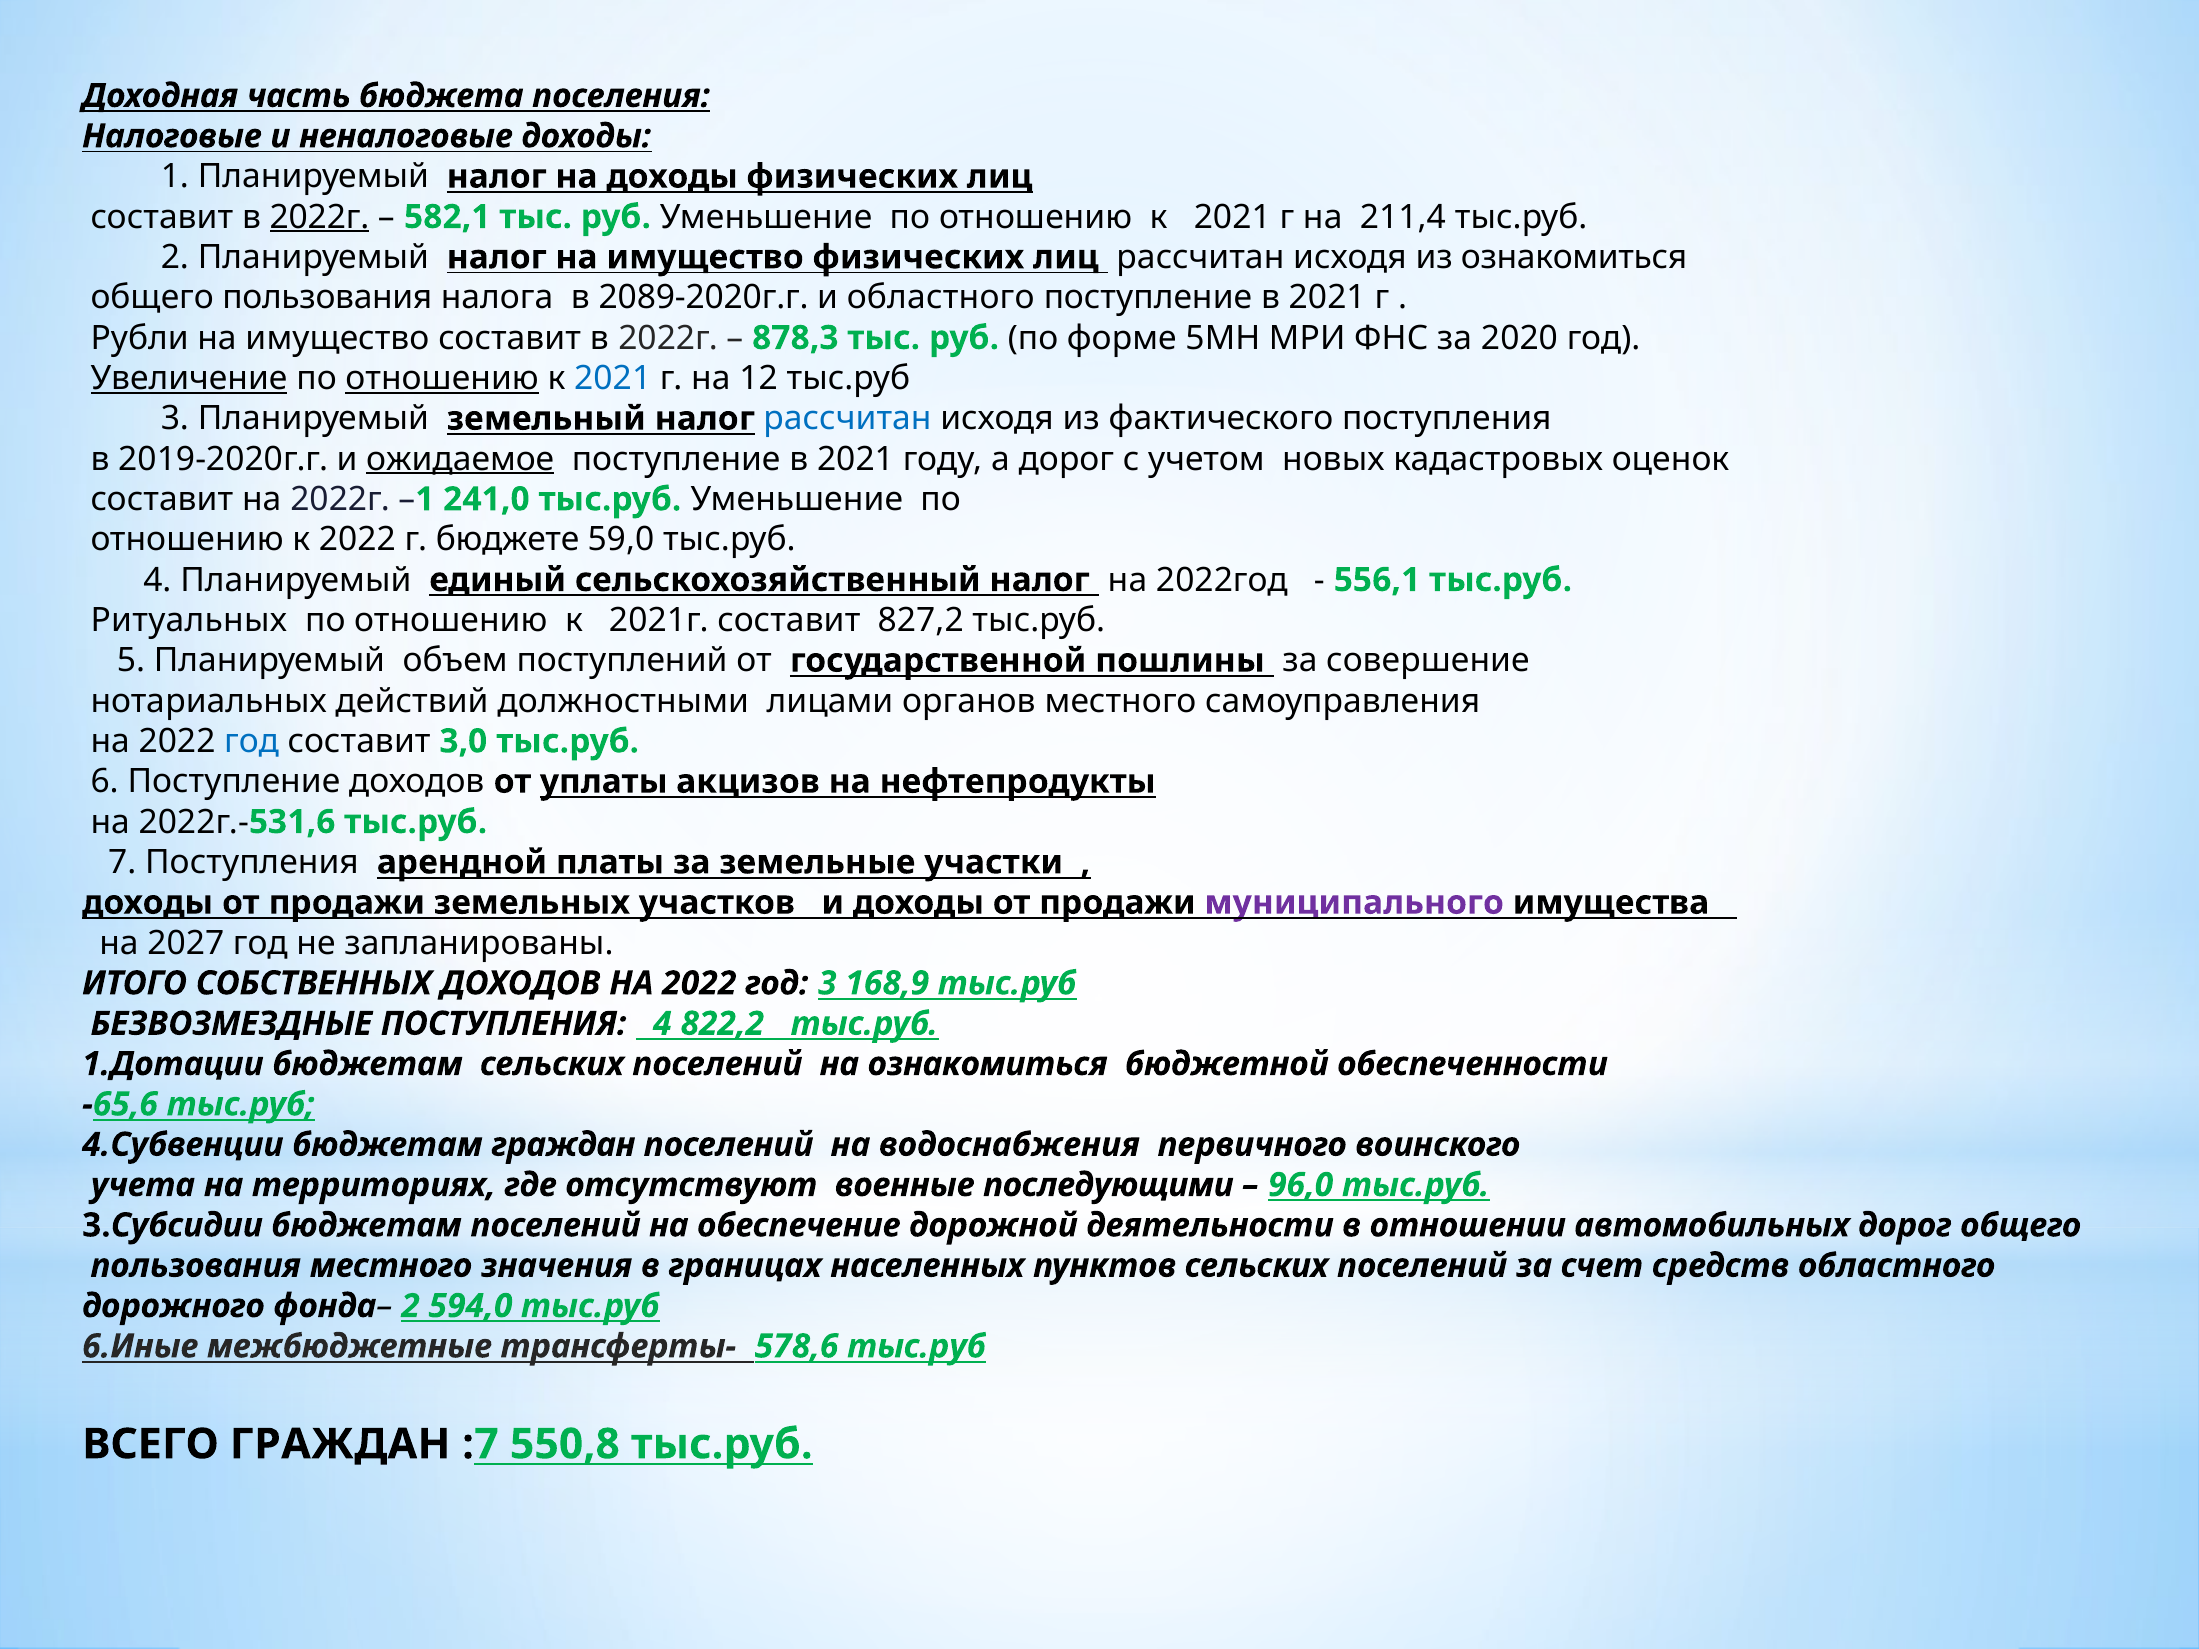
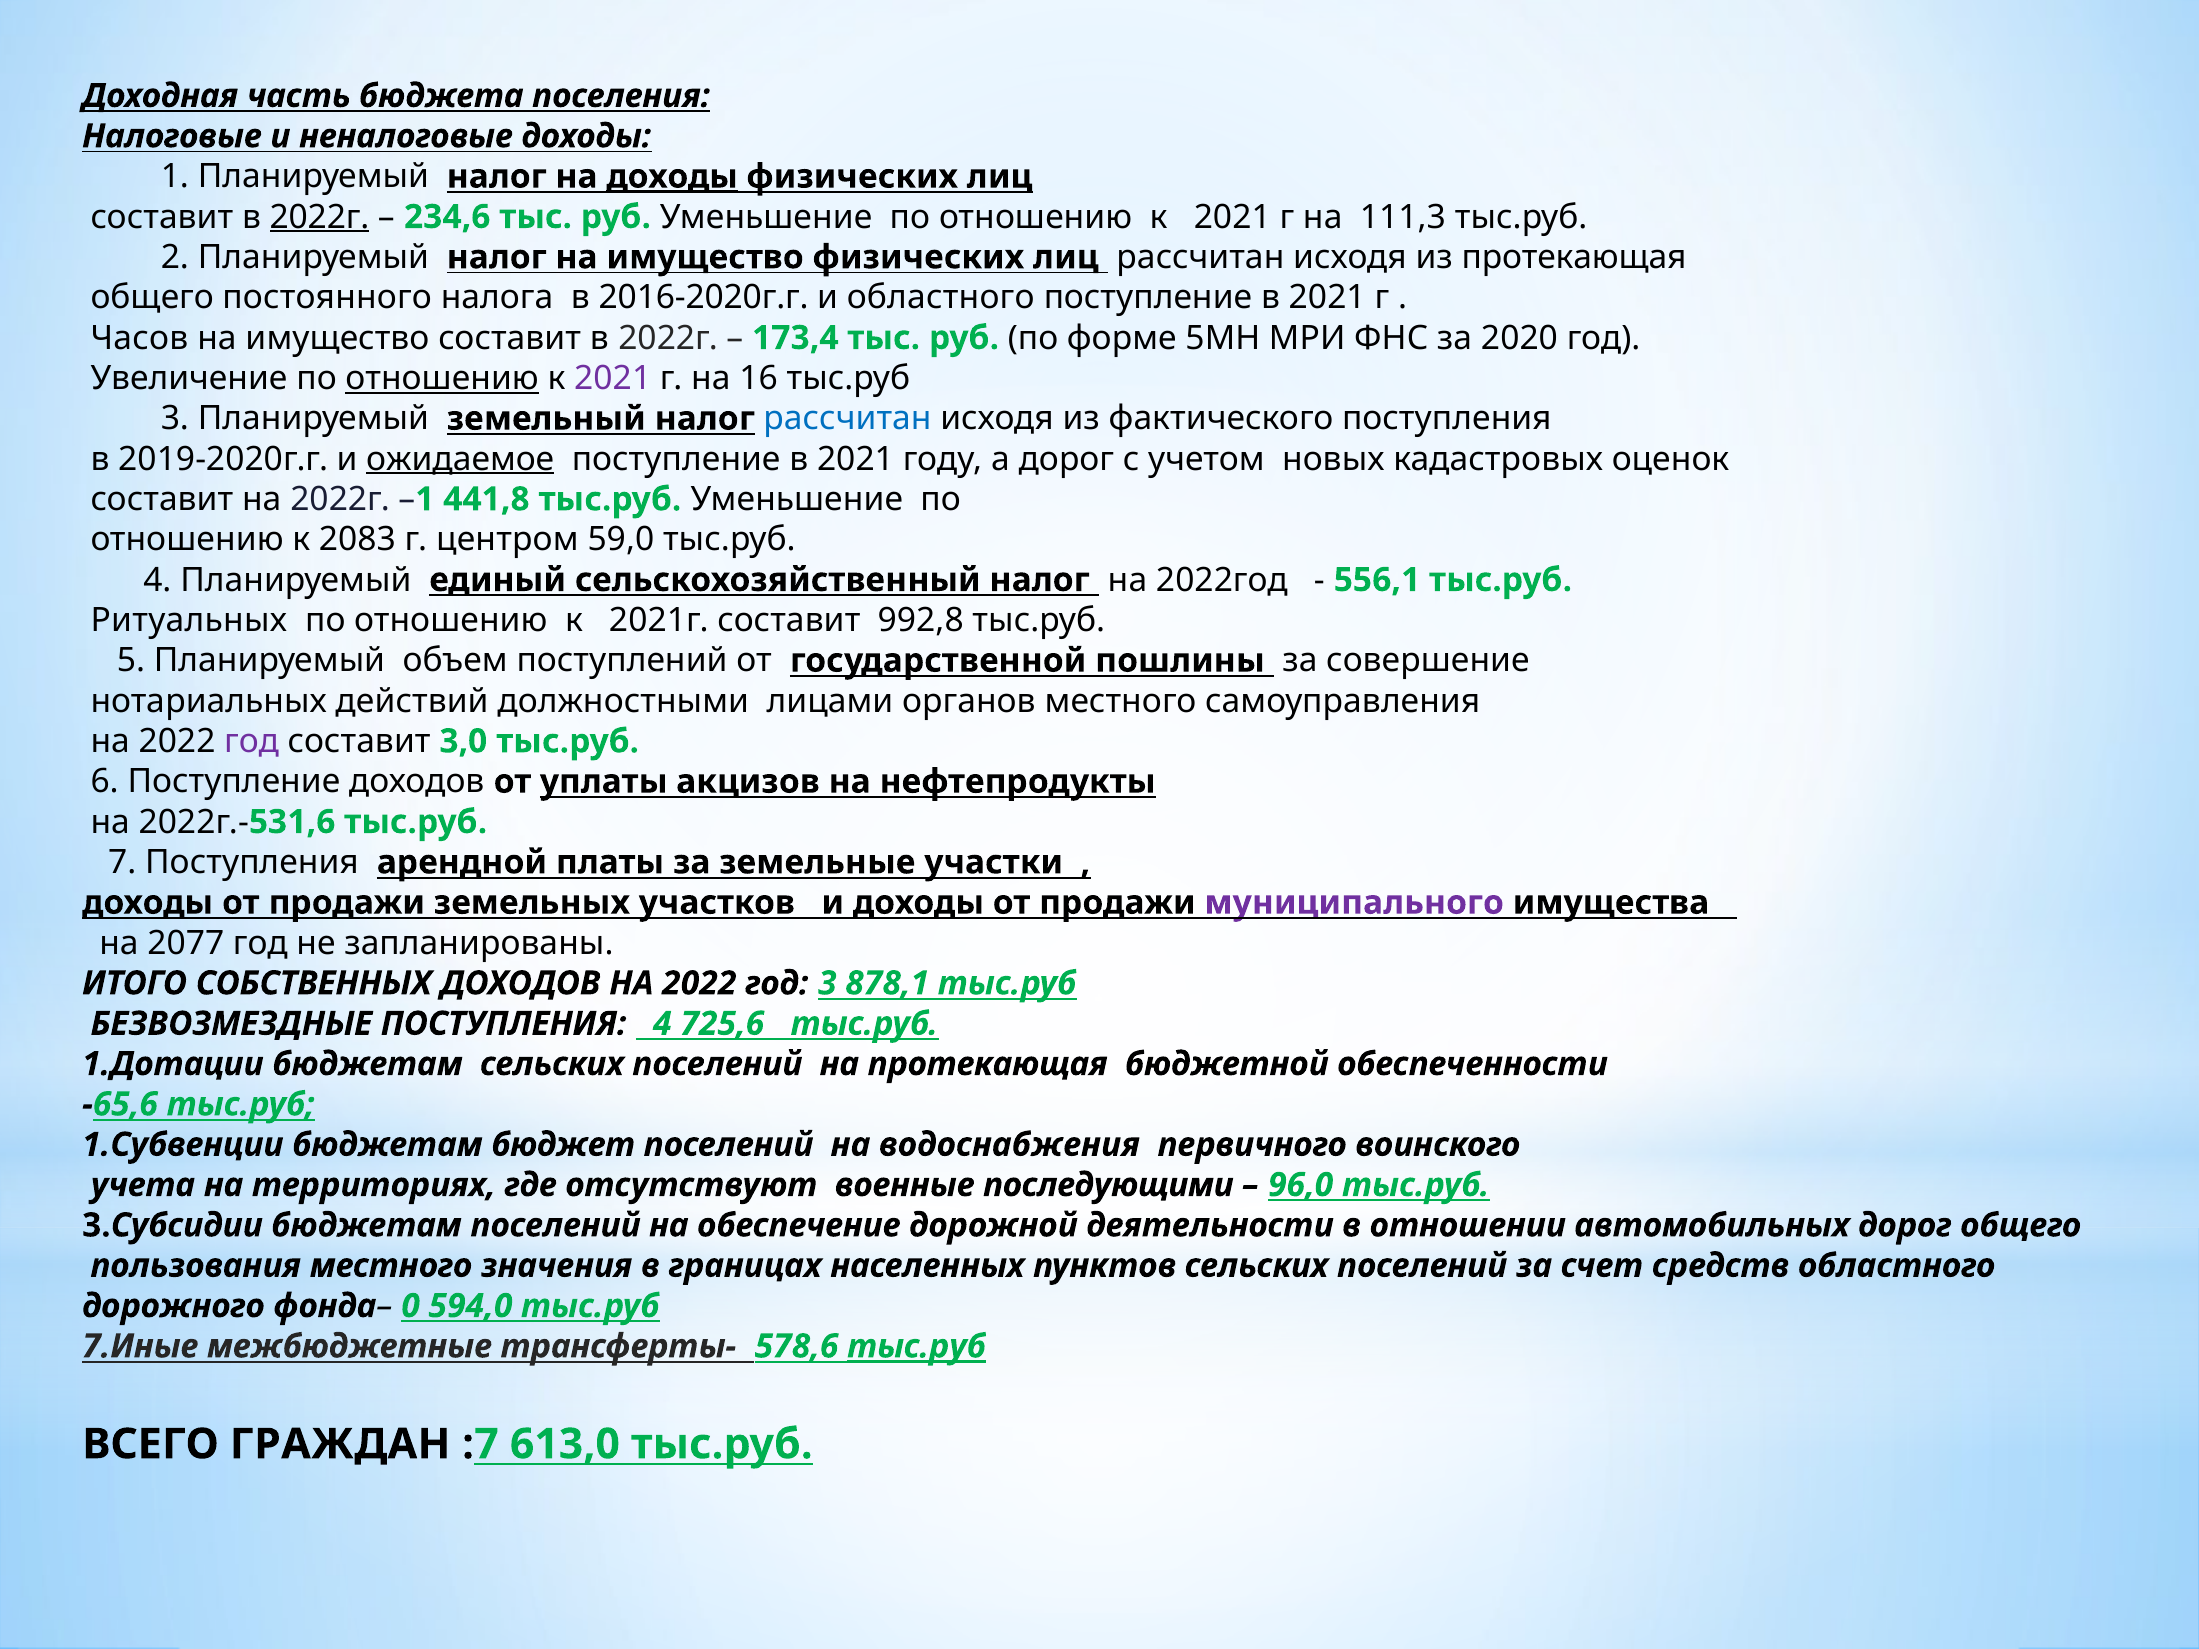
доходы at (672, 177) underline: none -> present
582,1: 582,1 -> 234,6
211,4: 211,4 -> 111,3
из ознакомиться: ознакомиться -> протекающая
пользования at (327, 298): пользования -> постоянного
2089-2020г.г: 2089-2020г.г -> 2016-2020г.г
Рубли: Рубли -> Часов
878,3: 878,3 -> 173,4
Увеличение underline: present -> none
2021 at (613, 378) colour: blue -> purple
12: 12 -> 16
241,0: 241,0 -> 441,8
к 2022: 2022 -> 2083
бюджете: бюджете -> центром
827,2: 827,2 -> 992,8
год at (252, 741) colour: blue -> purple
2027: 2027 -> 2077
168,9: 168,9 -> 878,1
822,2: 822,2 -> 725,6
на ознакомиться: ознакомиться -> протекающая
4.Субвенции: 4.Субвенции -> 1.Субвенции
бюджетам граждан: граждан -> бюджет
фонда– 2: 2 -> 0
6.Иные: 6.Иные -> 7.Иные
тыс.руб at (917, 1347) underline: none -> present
550,8: 550,8 -> 613,0
